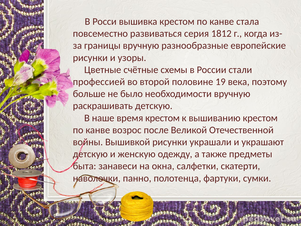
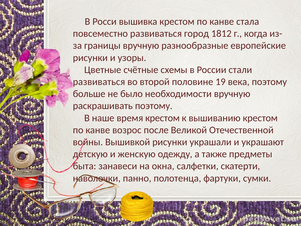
серия: серия -> город
профессией at (99, 82): профессией -> развиваться
раскрашивать детскую: детскую -> поэтому
